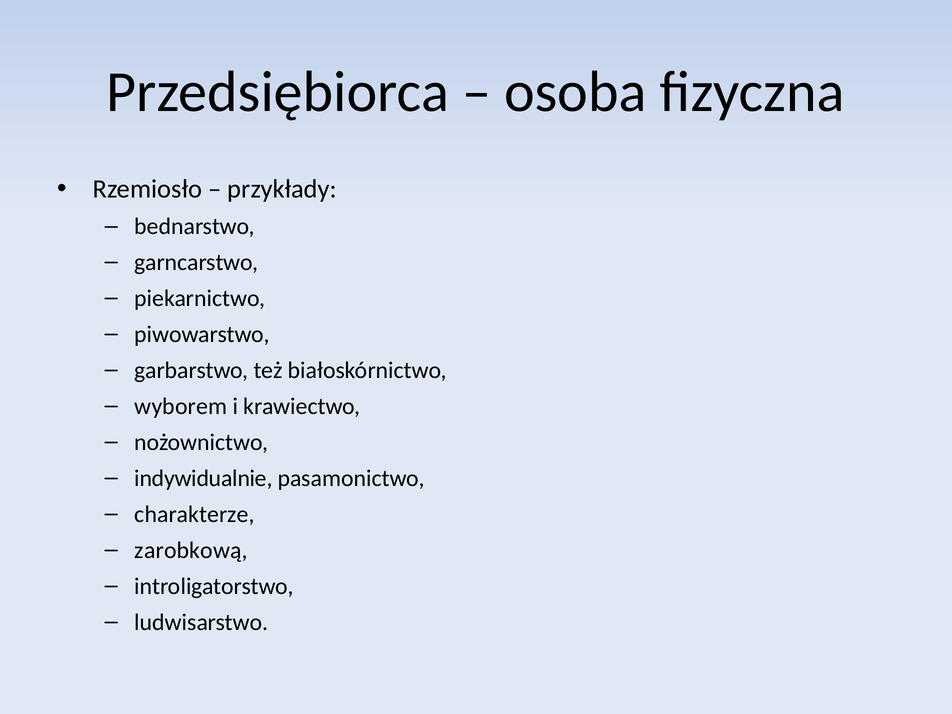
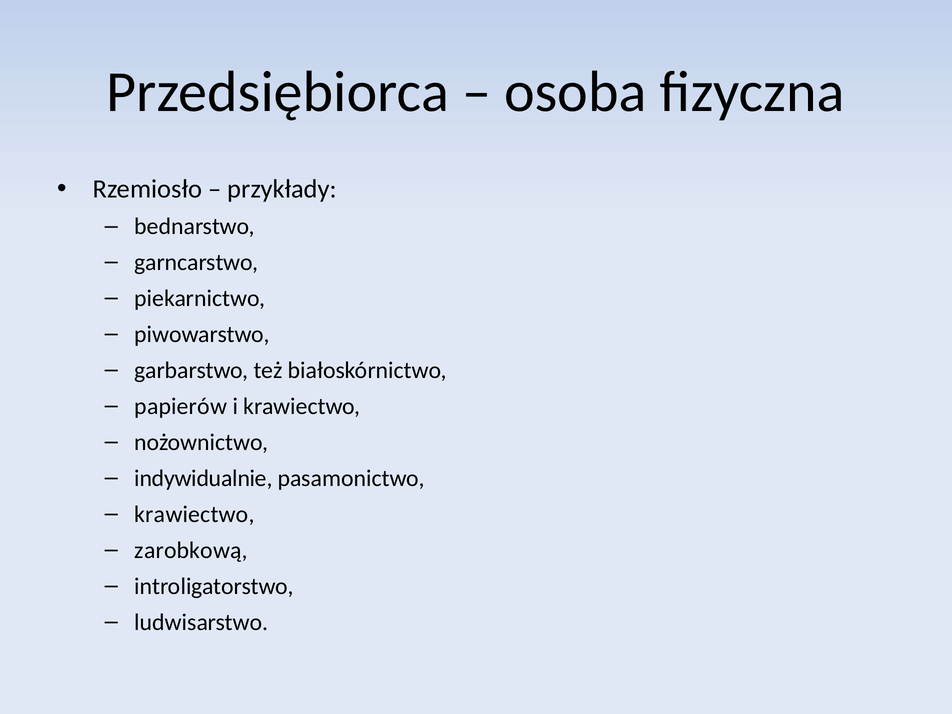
wyborem: wyborem -> papierów
charakterze at (195, 514): charakterze -> krawiectwo
